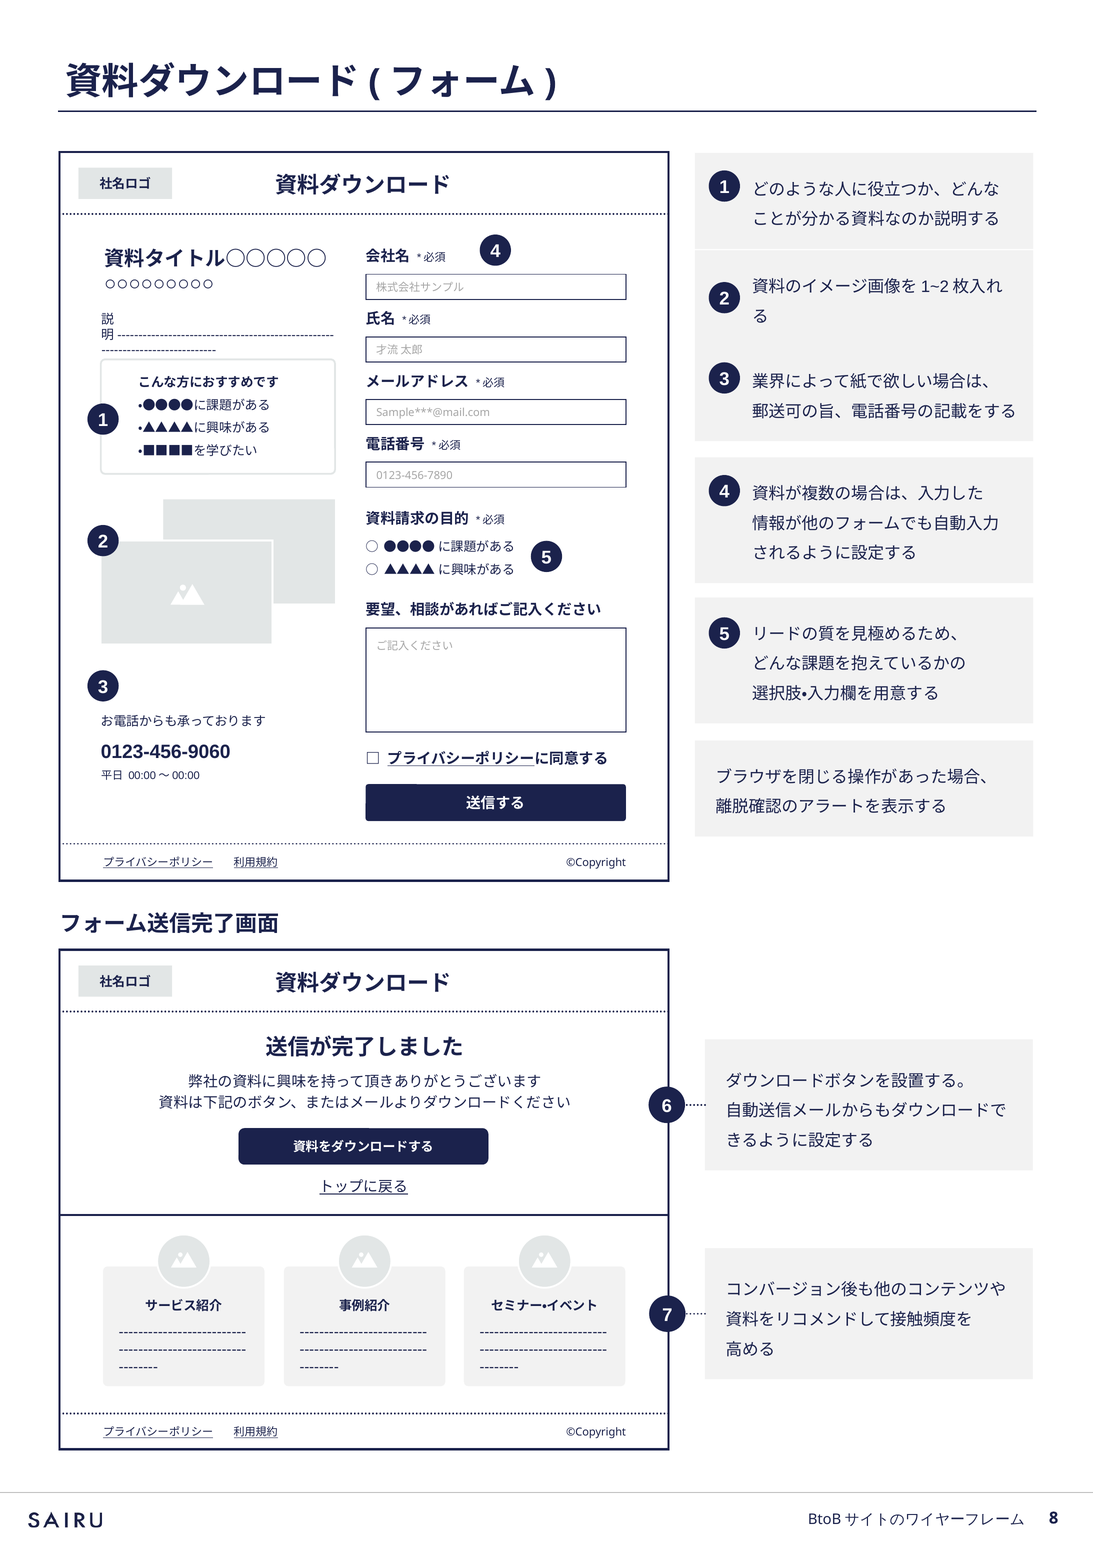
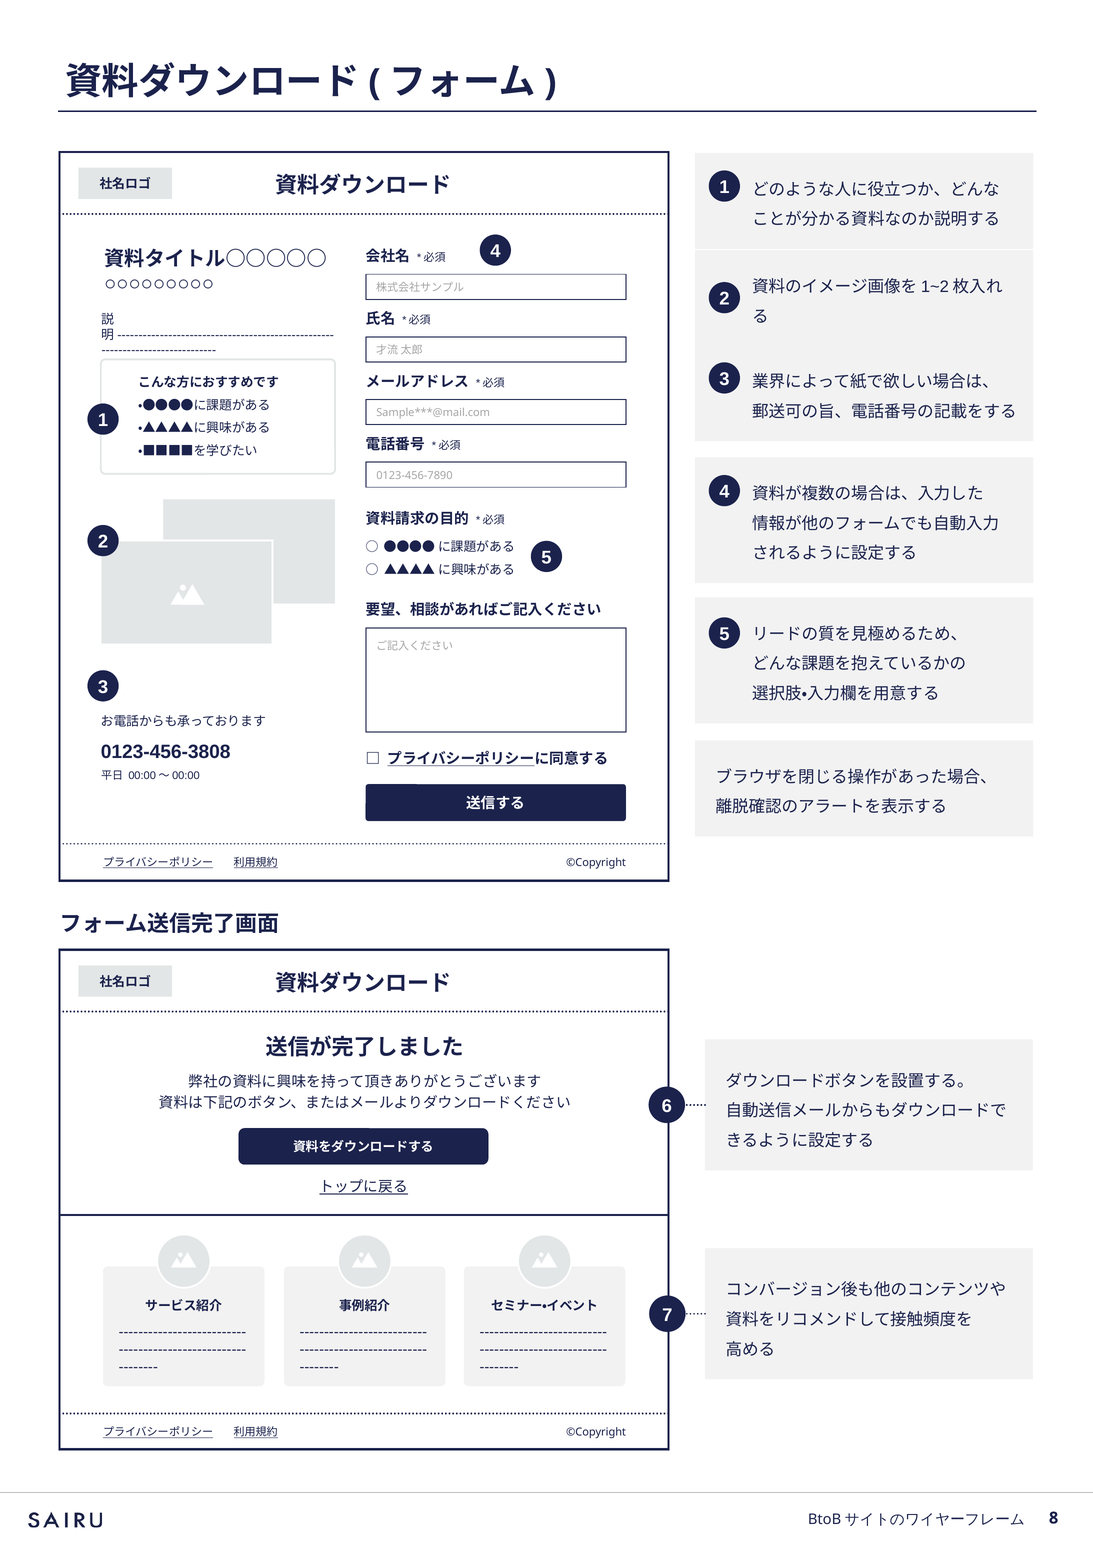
0123-456-9060: 0123-456-9060 -> 0123-456-3808
